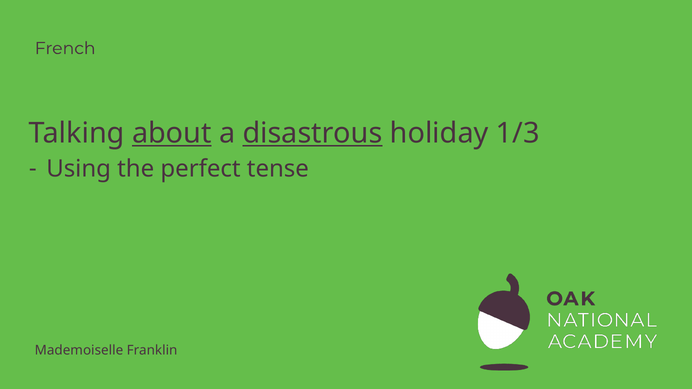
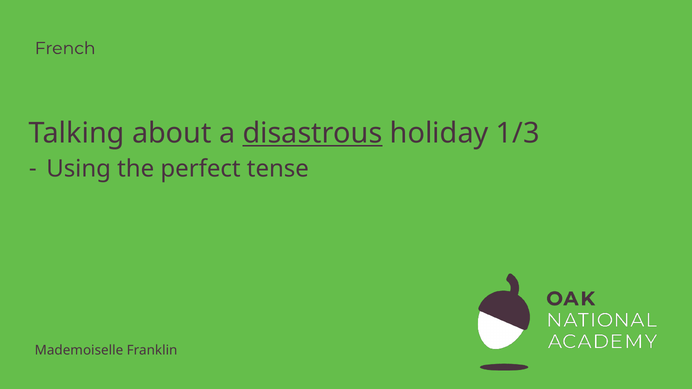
about underline: present -> none
